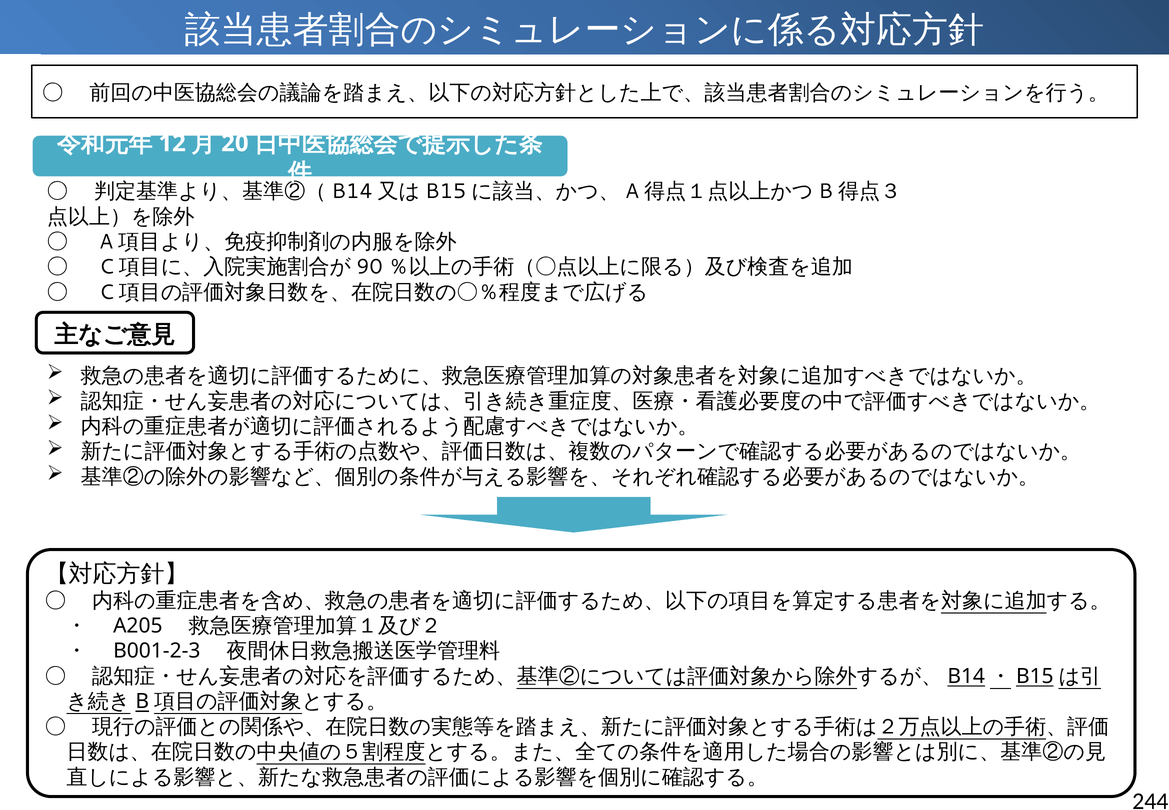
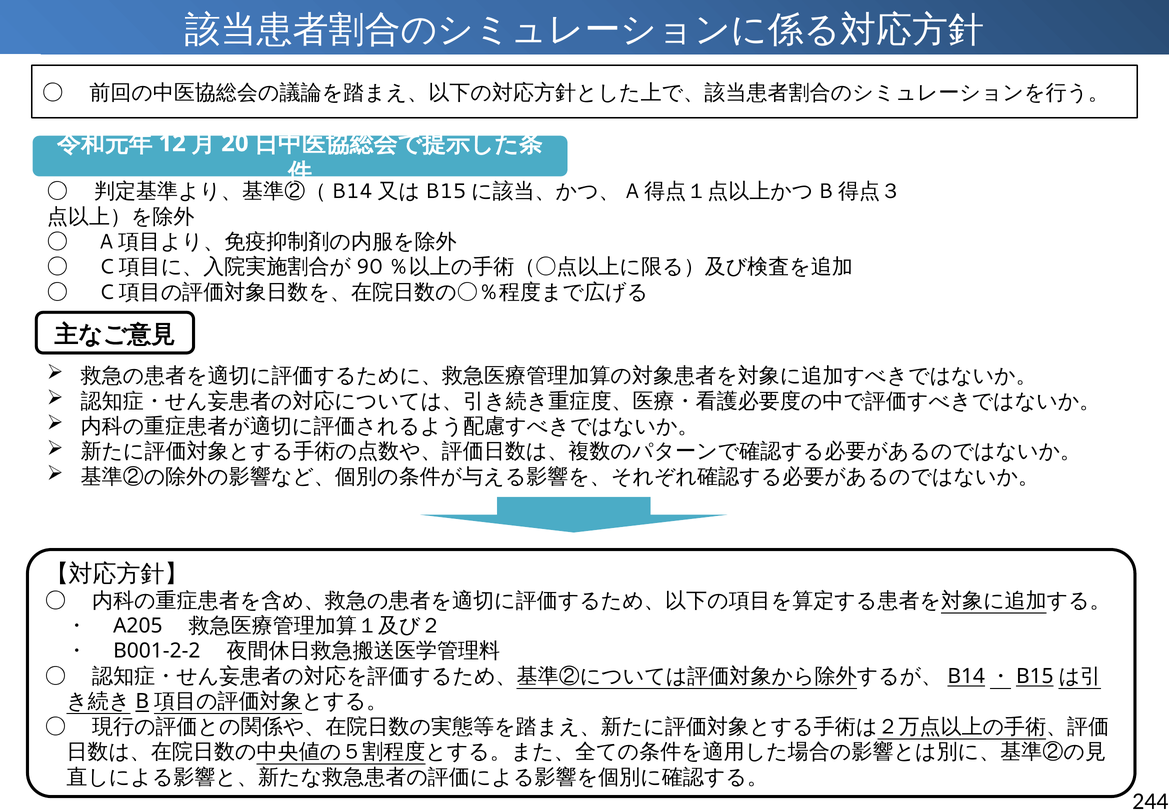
B001-2-3: B001-2-3 -> B001-2-2
